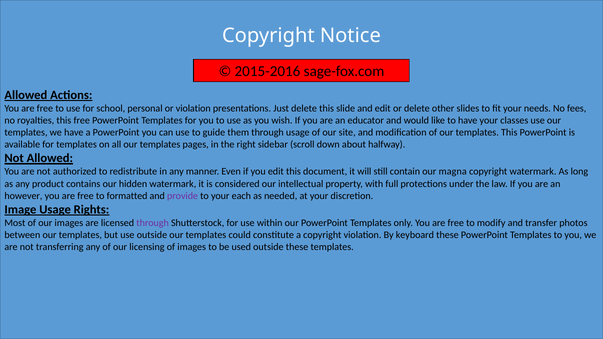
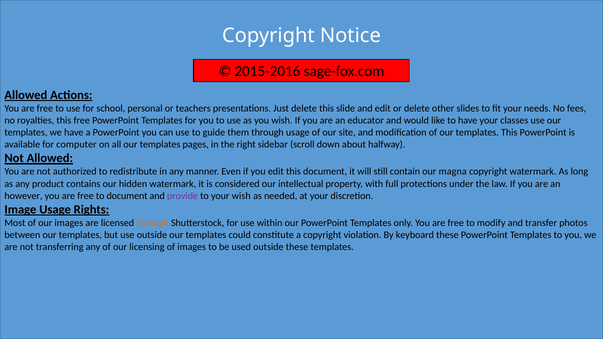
or violation: violation -> teachers
for templates: templates -> computer
to formatted: formatted -> document
your each: each -> wish
through at (153, 223) colour: purple -> orange
